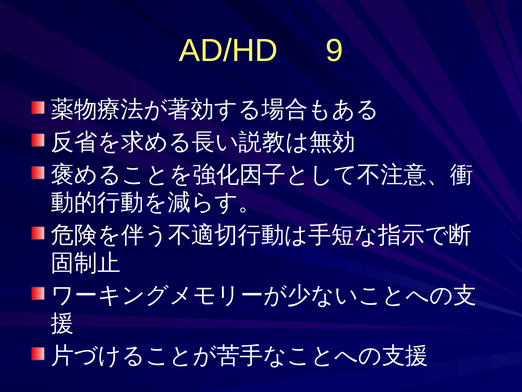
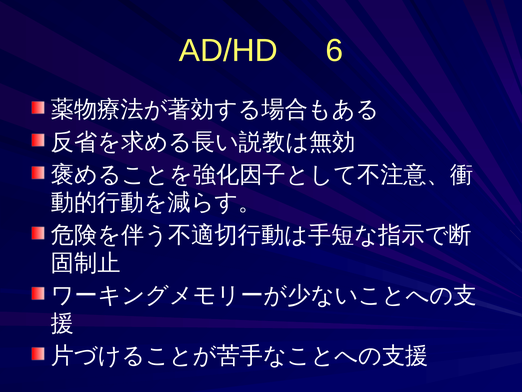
9: 9 -> 6
